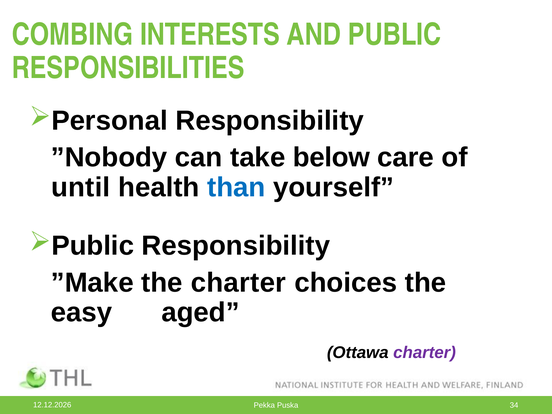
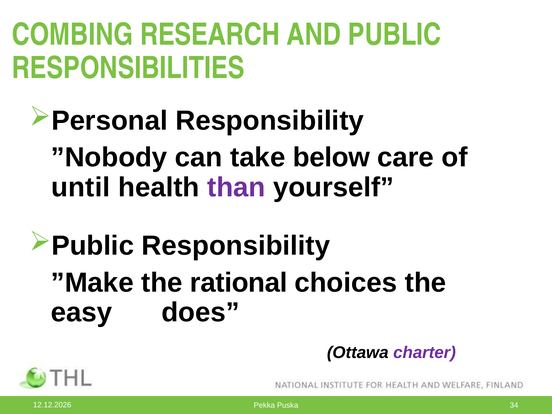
INTERESTS: INTERESTS -> RESEARCH
than colour: blue -> purple
the charter: charter -> rational
aged: aged -> does
